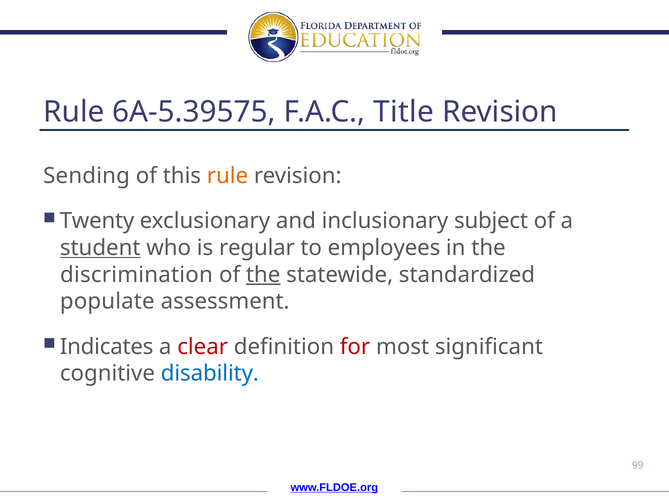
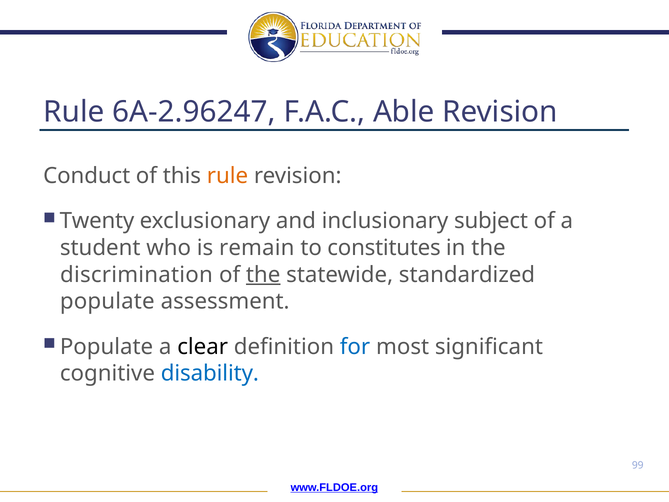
6A-5.39575: 6A-5.39575 -> 6A-2.96247
Title: Title -> Able
Sending: Sending -> Conduct
student underline: present -> none
regular: regular -> remain
employees: employees -> constitutes
Indicates at (107, 347): Indicates -> Populate
clear colour: red -> black
for colour: red -> blue
